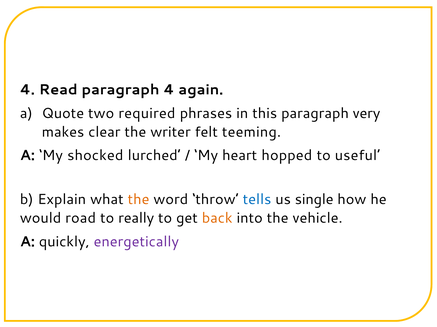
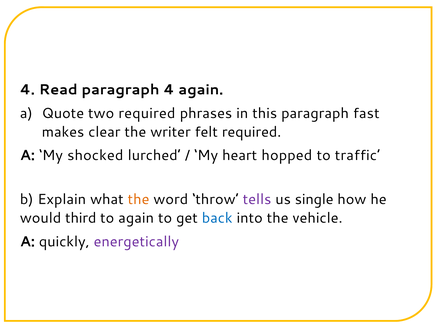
very: very -> fast
felt teeming: teeming -> required
useful: useful -> traffic
tells colour: blue -> purple
road: road -> third
to really: really -> again
back colour: orange -> blue
